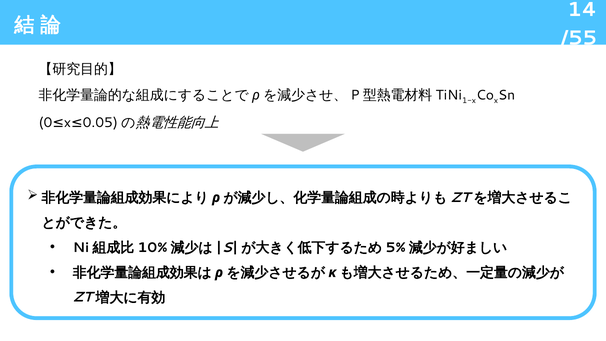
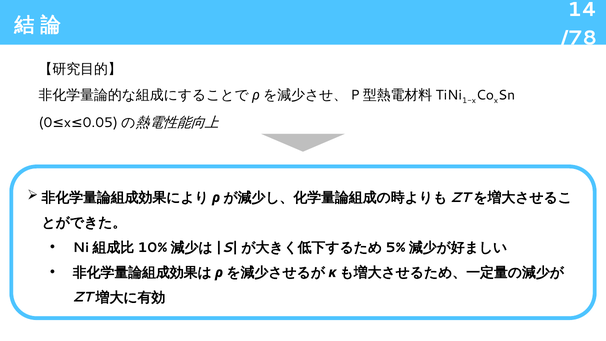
/55: /55 -> /78
